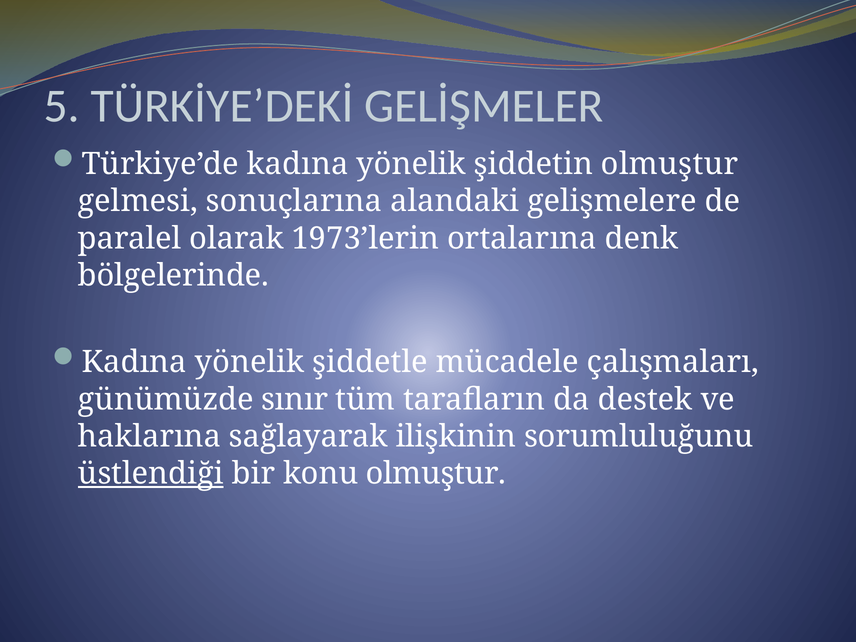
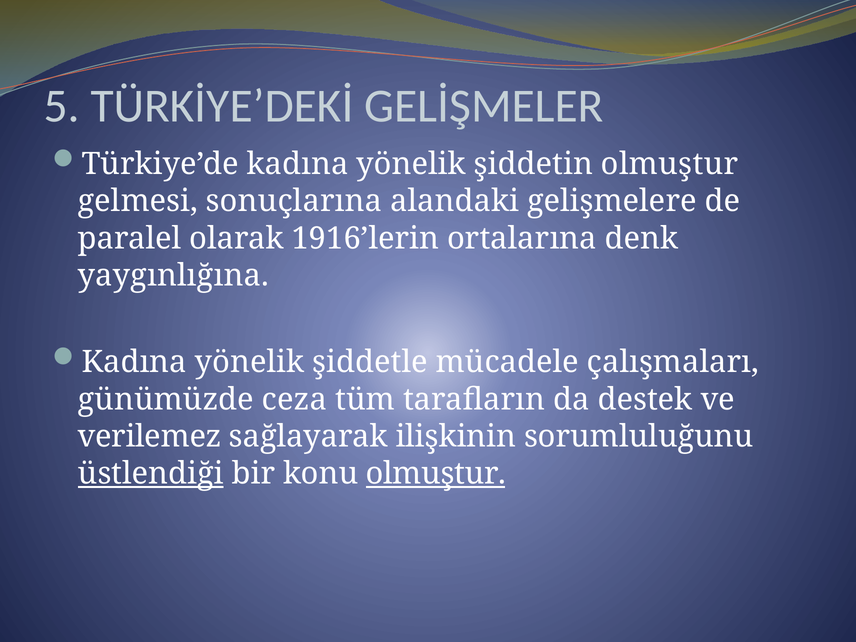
1973’lerin: 1973’lerin -> 1916’lerin
bölgelerinde: bölgelerinde -> yaygınlığına
sınır: sınır -> ceza
haklarına: haklarına -> verilemez
olmuştur at (436, 474) underline: none -> present
